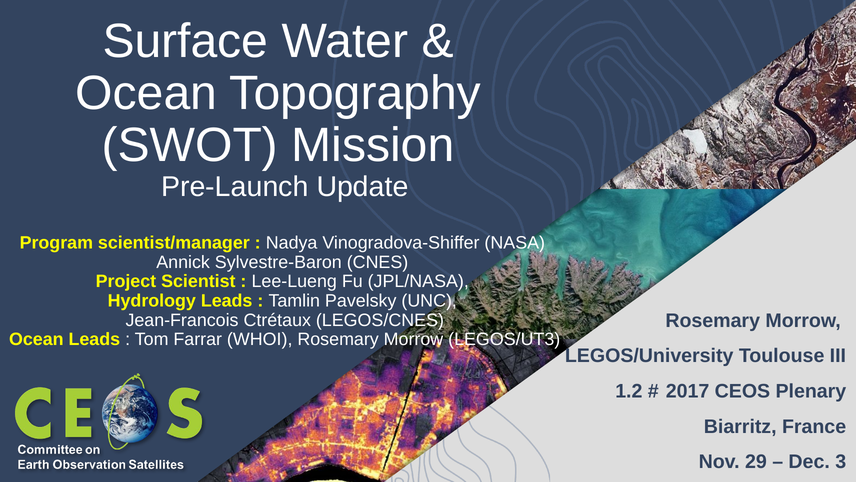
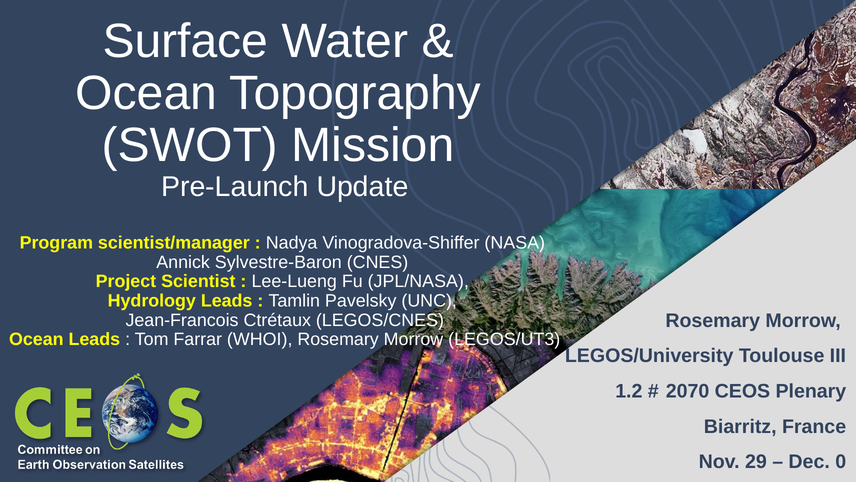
2017: 2017 -> 2070
3: 3 -> 0
